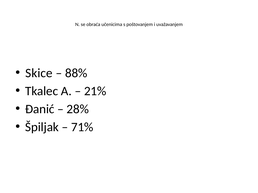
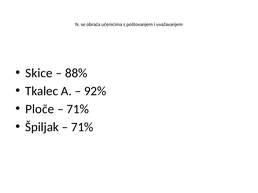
21%: 21% -> 92%
Đanić: Đanić -> Ploče
28% at (78, 109): 28% -> 71%
